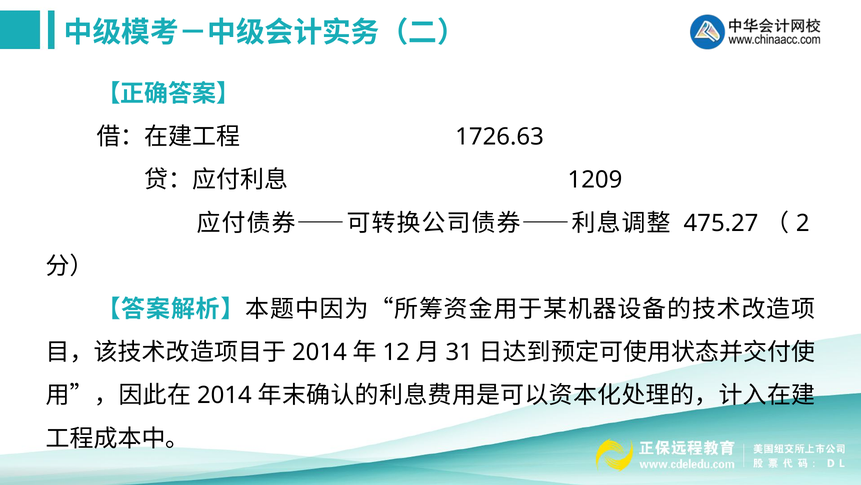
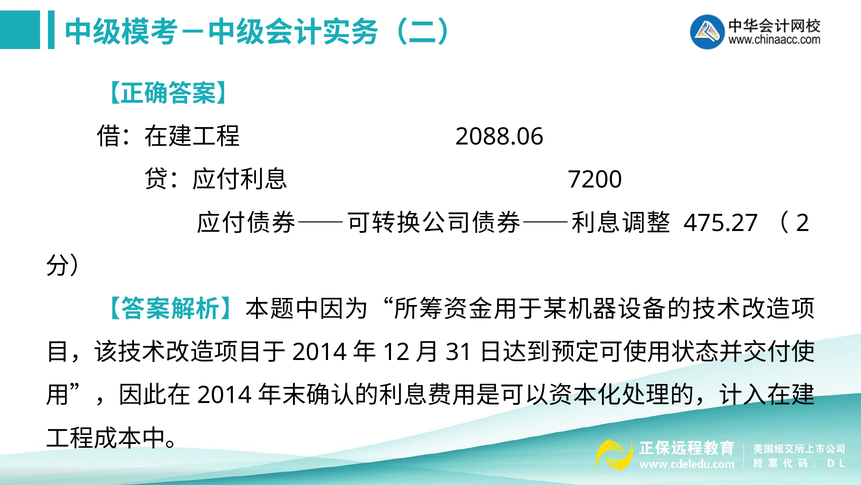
1726.63: 1726.63 -> 2088.06
1209: 1209 -> 7200
